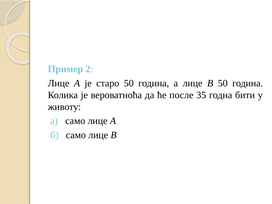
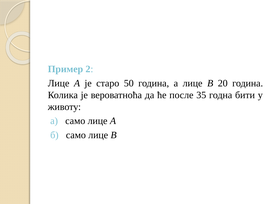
В 50: 50 -> 20
